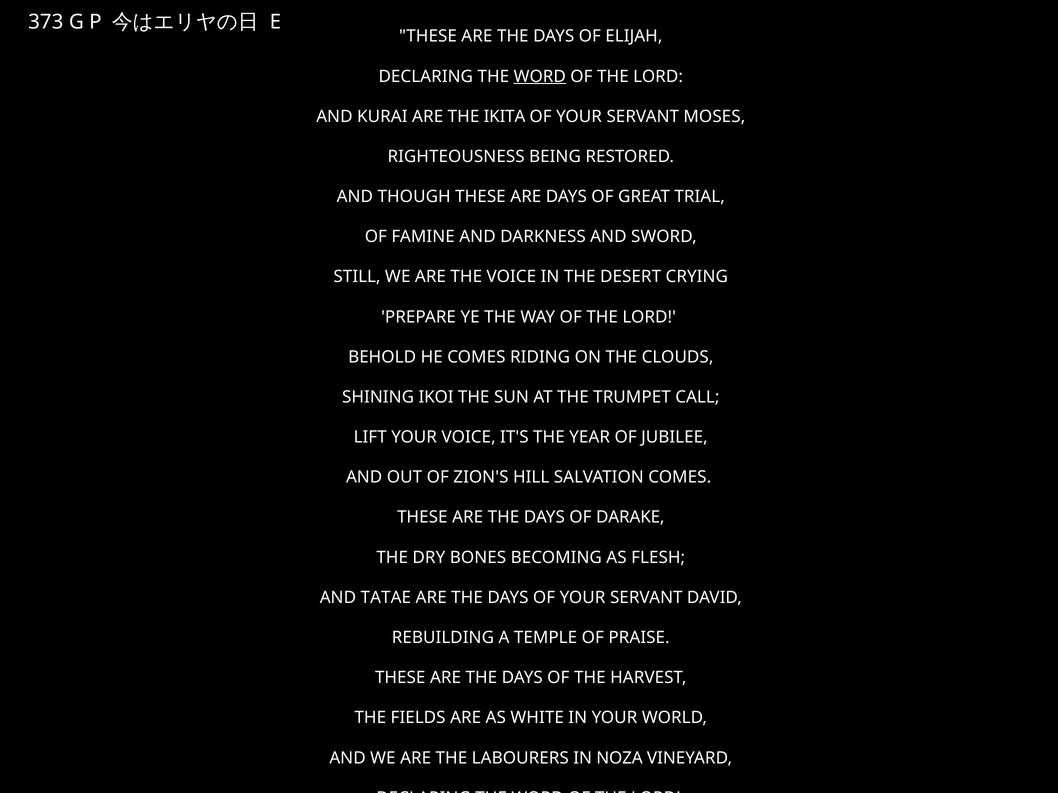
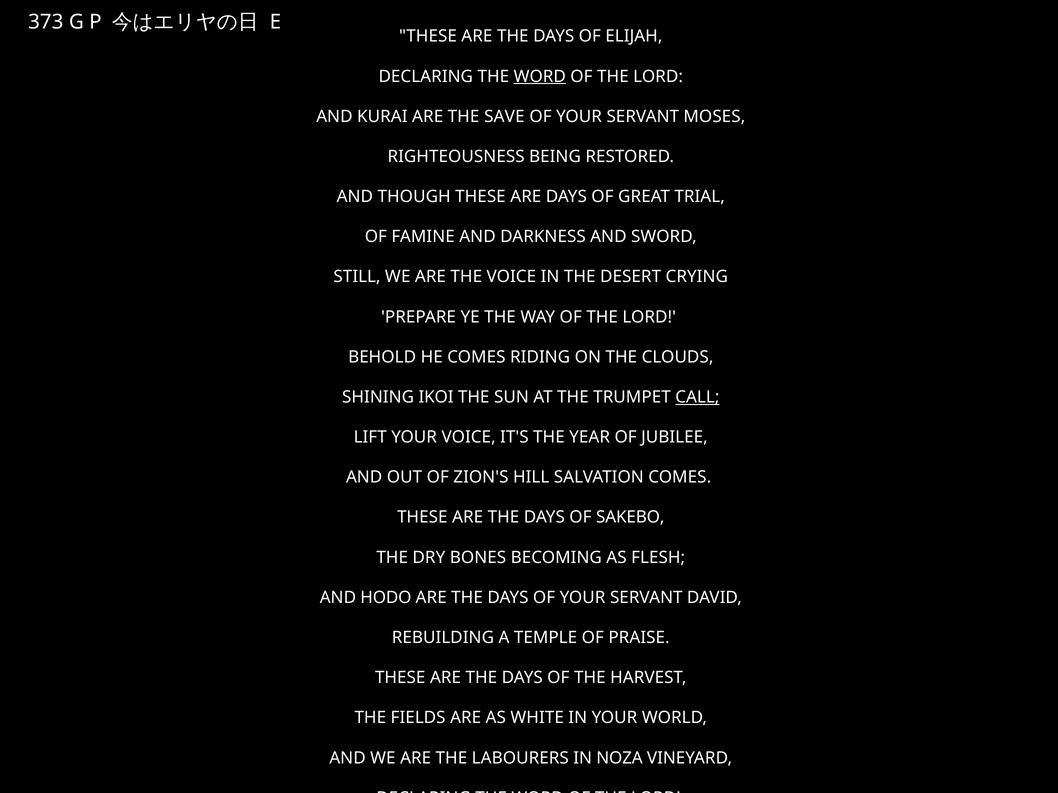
IKITA: IKITA -> SAVE
CALL underline: none -> present
DARAKE: DARAKE -> SAKEBO
TATAE: TATAE -> HODO
